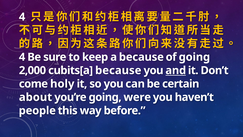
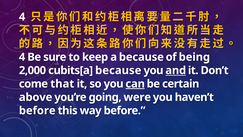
of going: going -> being
holy: holy -> that
can underline: none -> present
about: about -> above
people at (37, 110): people -> before
